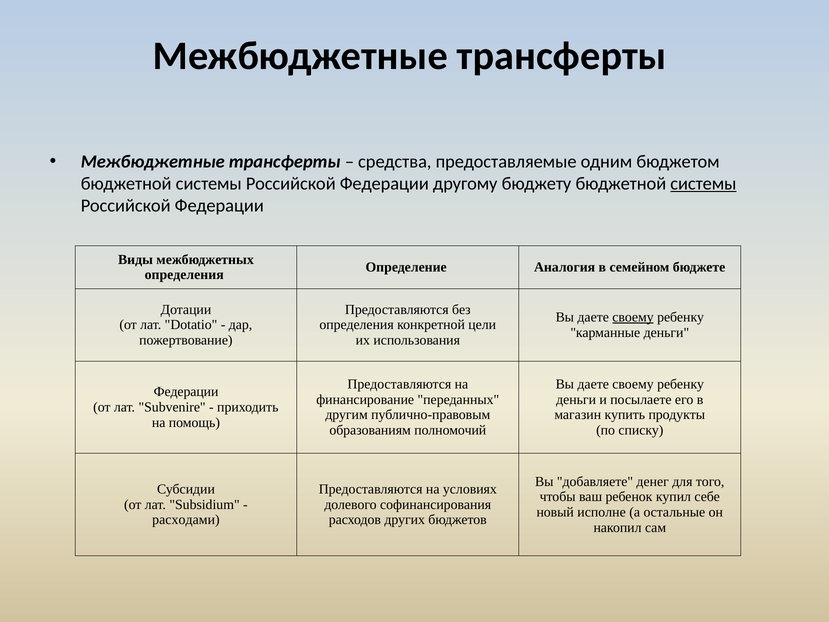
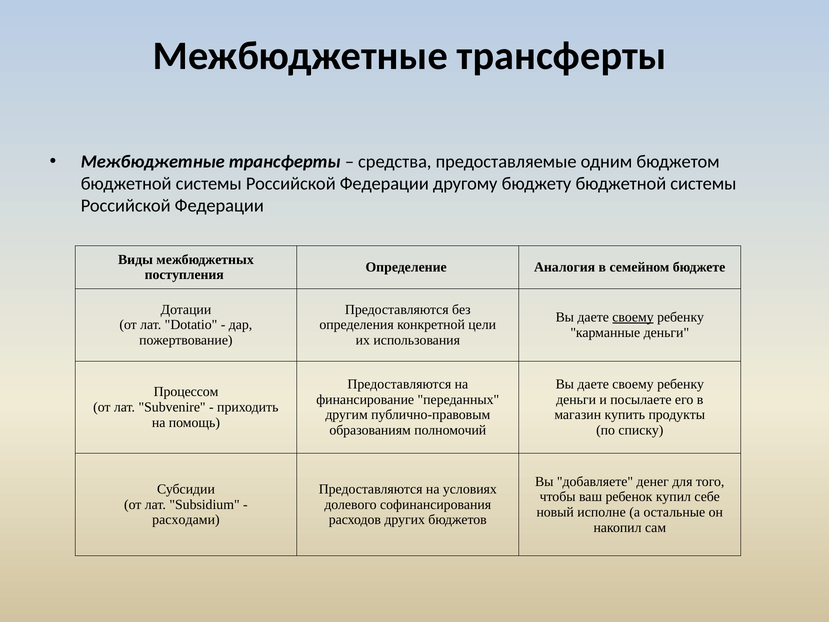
системы at (703, 184) underline: present -> none
определения at (184, 275): определения -> поступления
Федерации at (186, 392): Федерации -> Процессом
